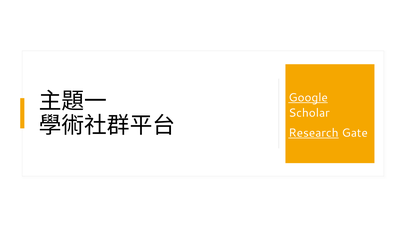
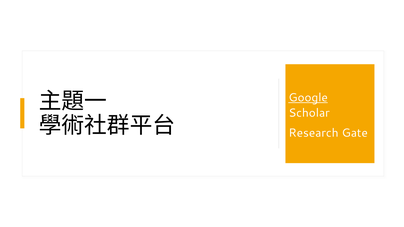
Research underline: present -> none
